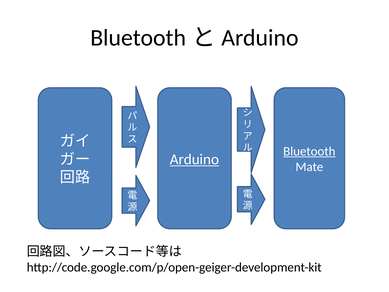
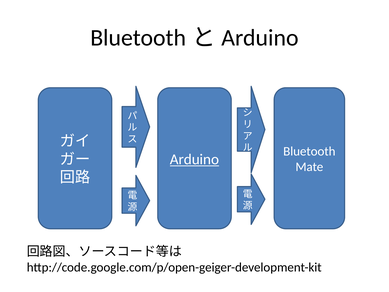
Bluetooth underline: present -> none
